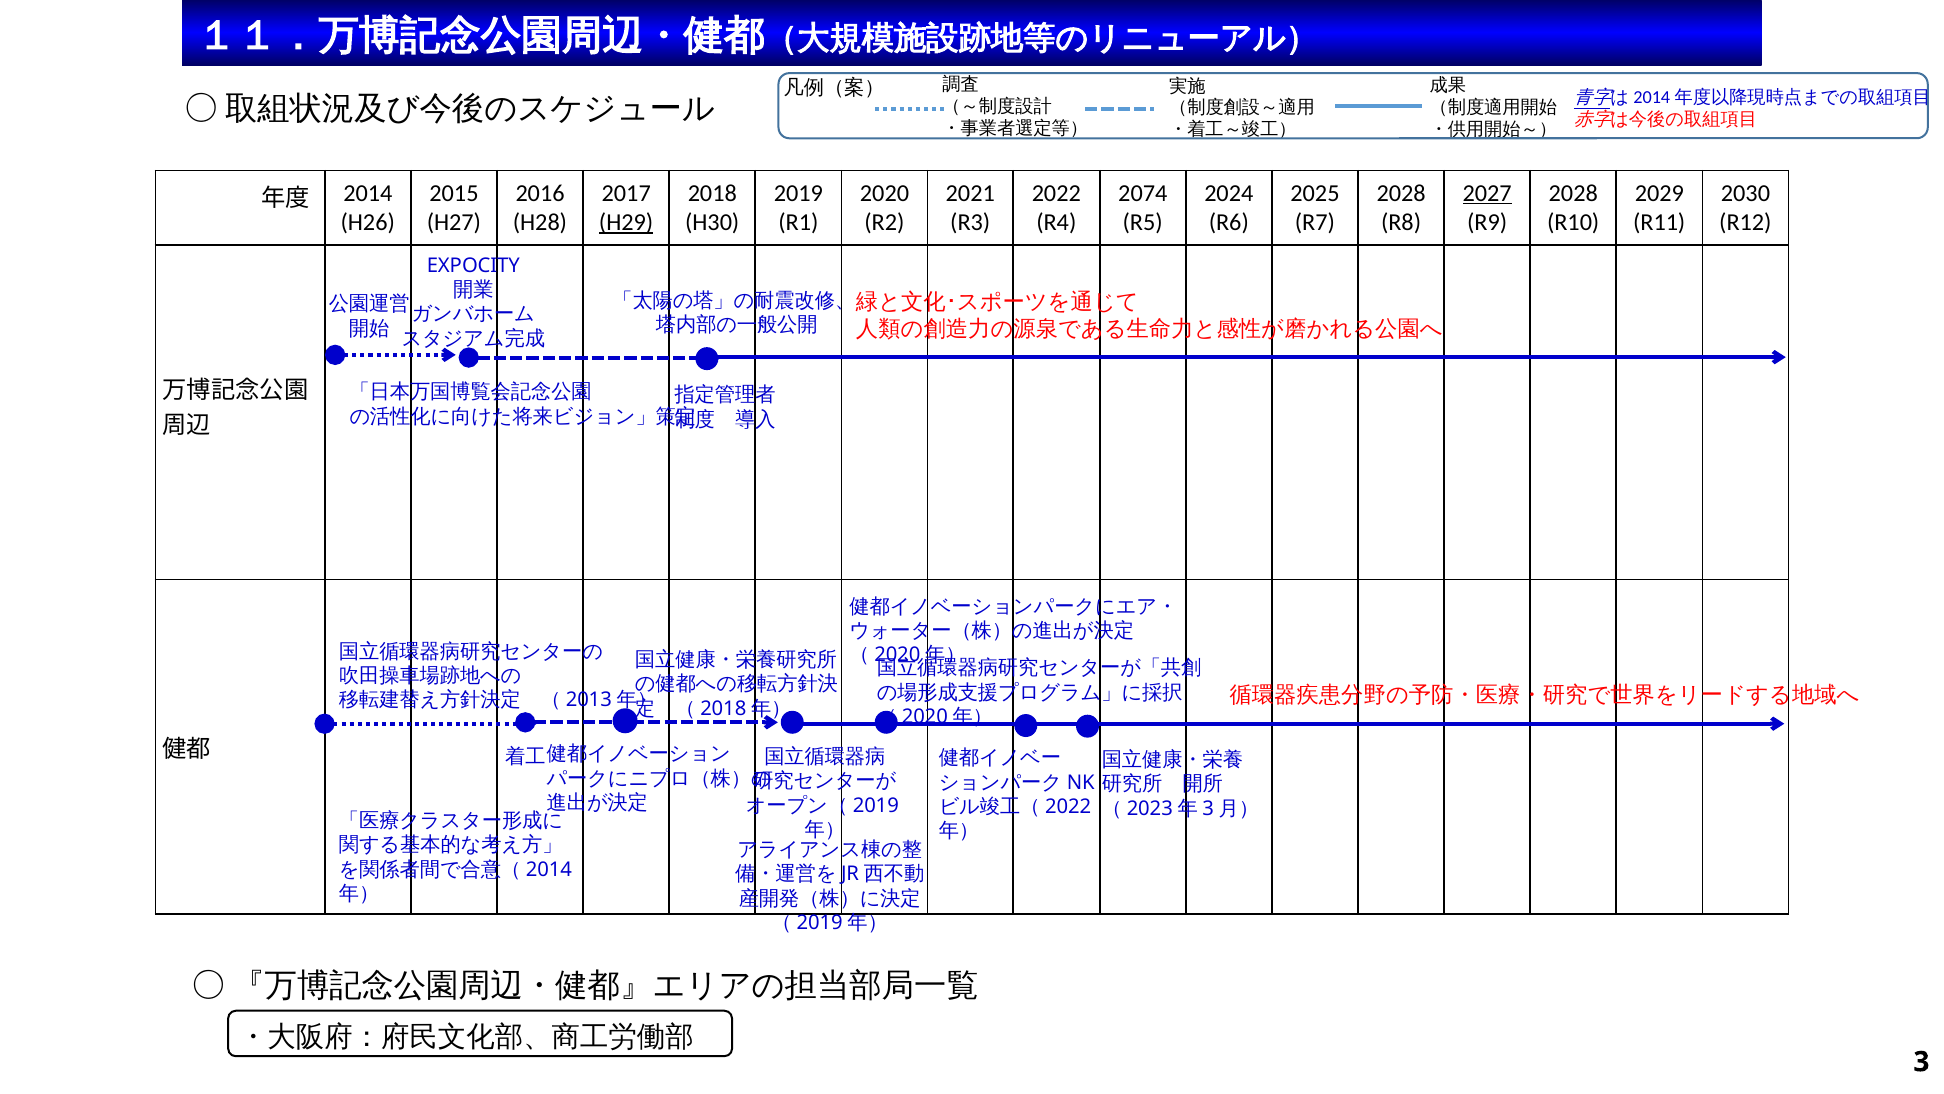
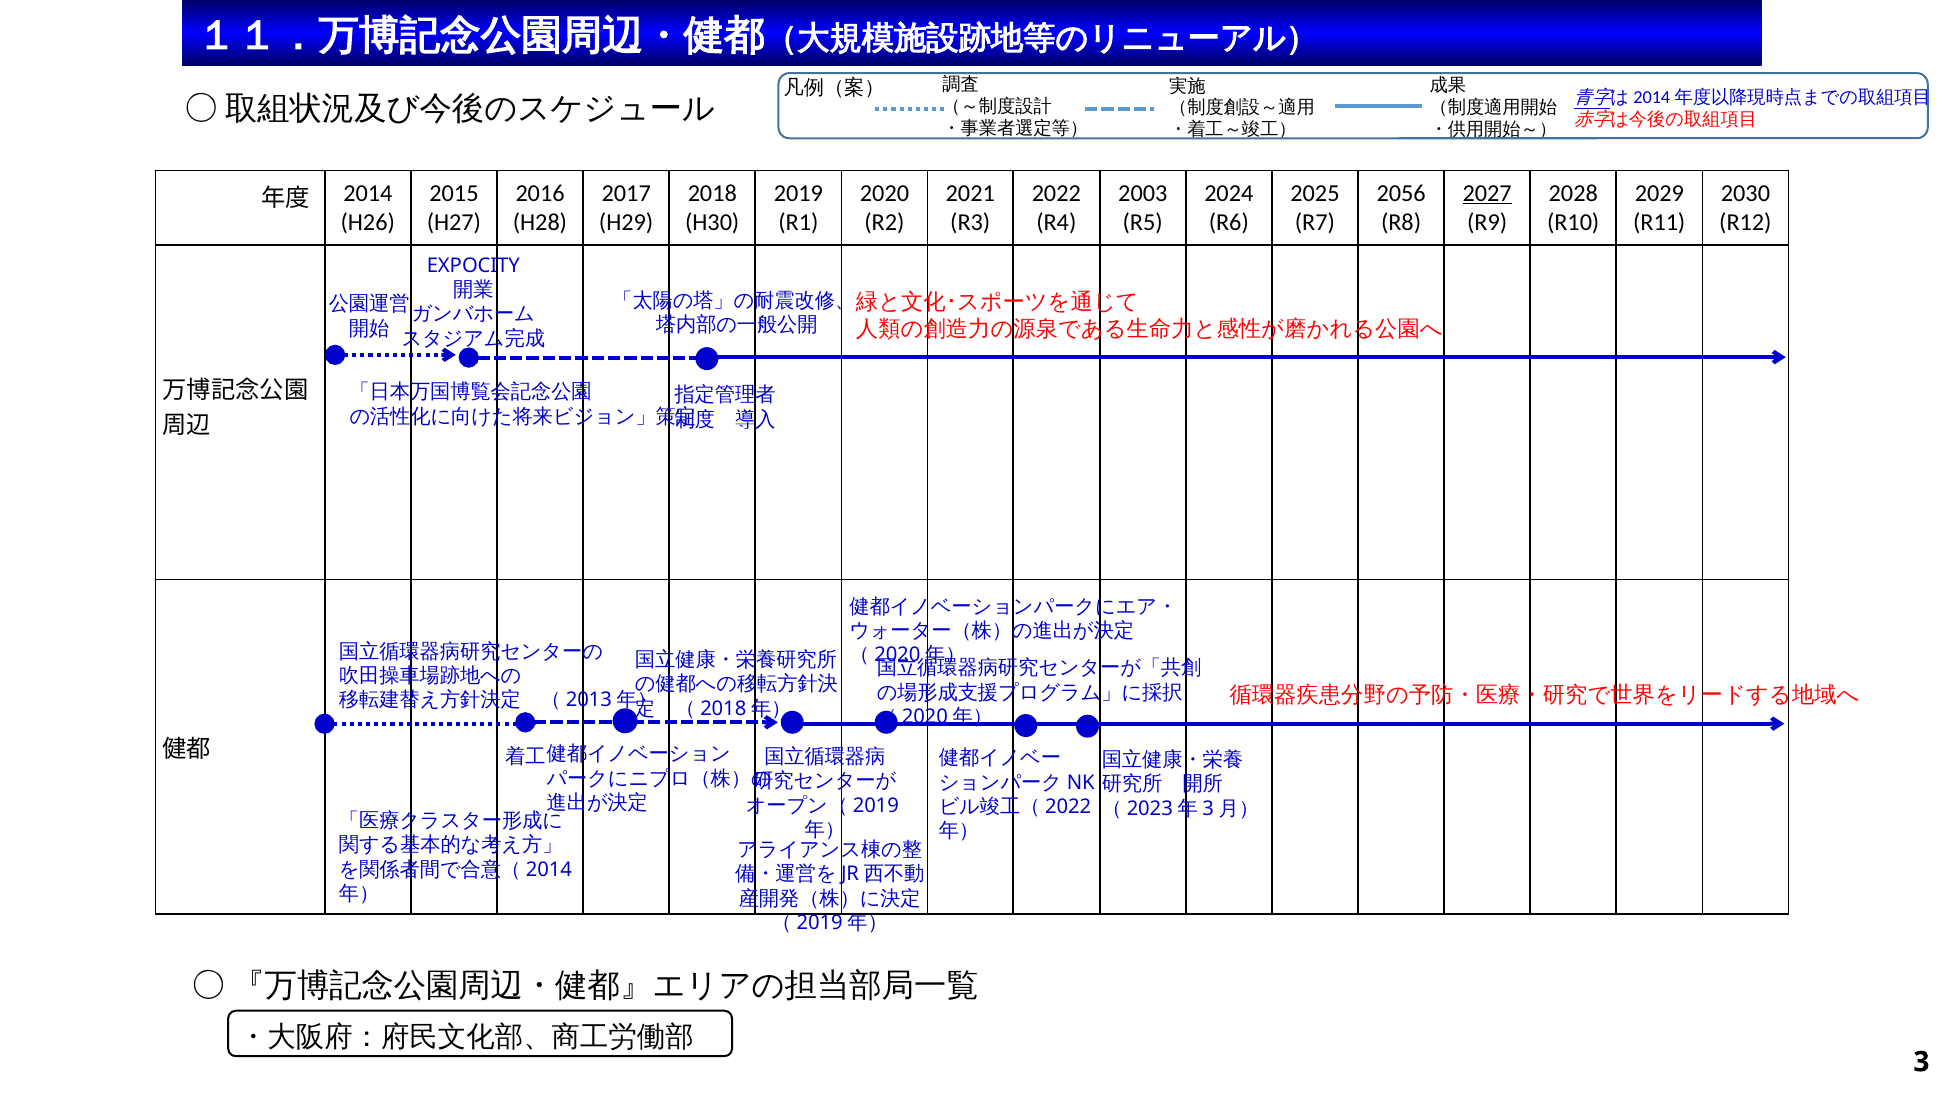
2074: 2074 -> 2003
2028 at (1401, 193): 2028 -> 2056
H29 underline: present -> none
